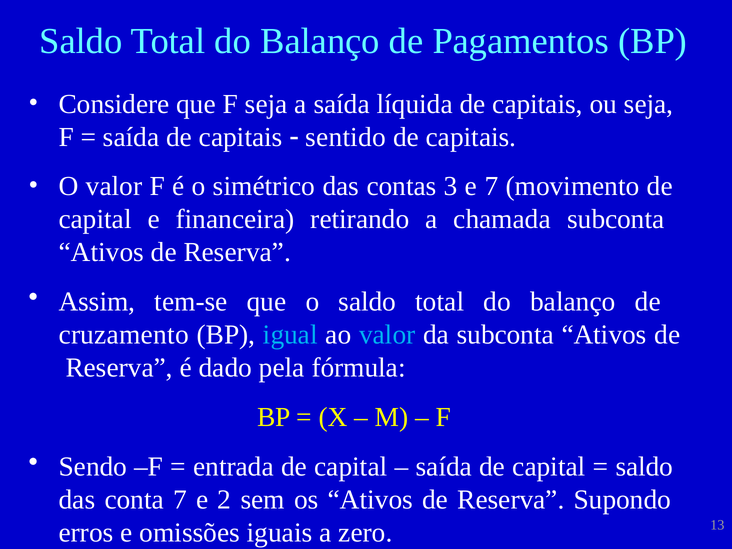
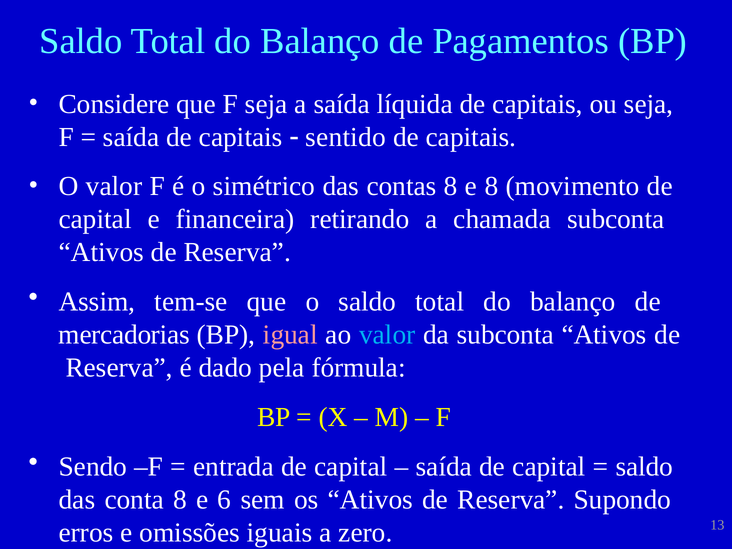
contas 3: 3 -> 8
e 7: 7 -> 8
cruzamento: cruzamento -> mercadorias
igual colour: light blue -> pink
conta 7: 7 -> 8
2: 2 -> 6
